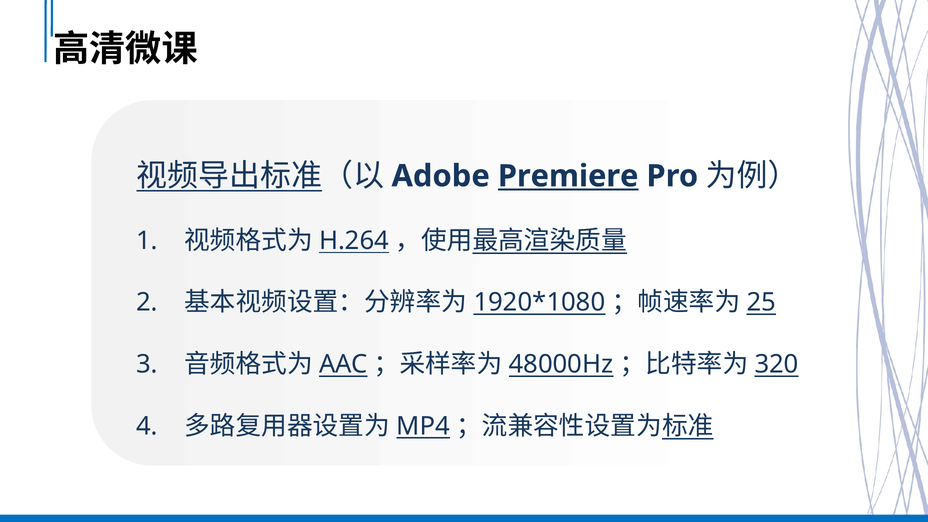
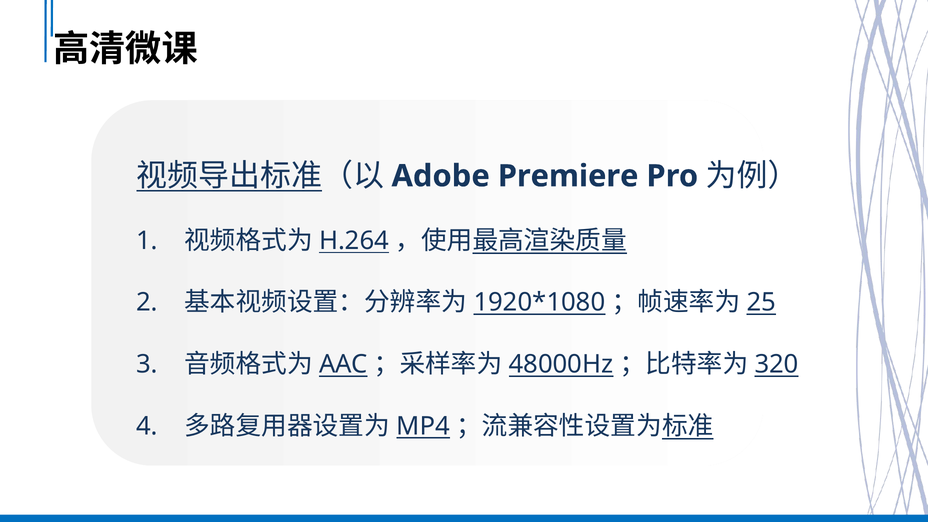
Premiere underline: present -> none
